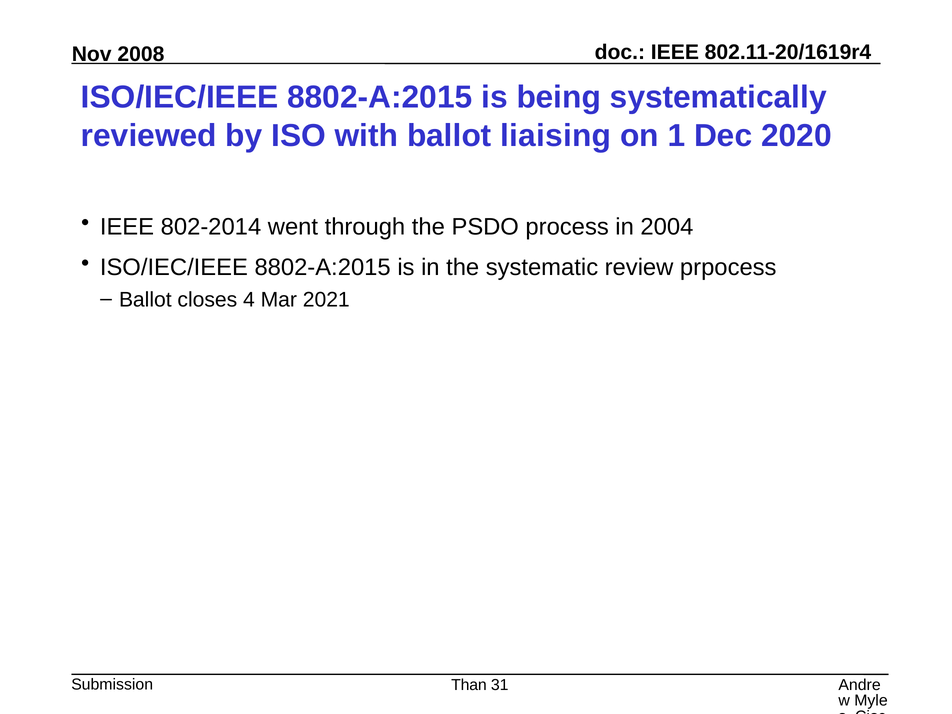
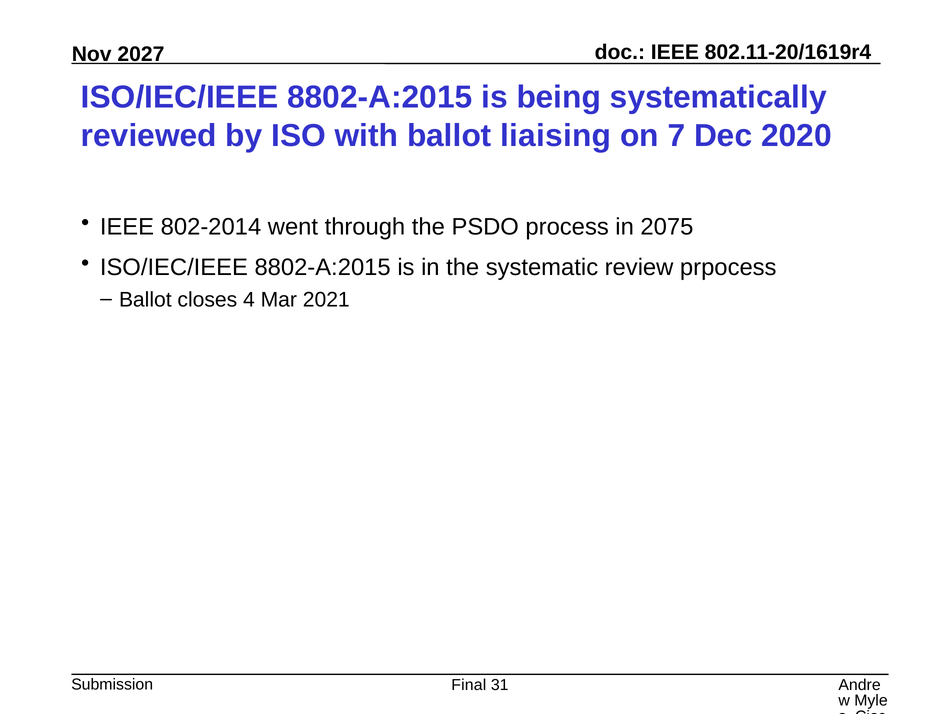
2008: 2008 -> 2027
1: 1 -> 7
2004: 2004 -> 2075
Than: Than -> Final
